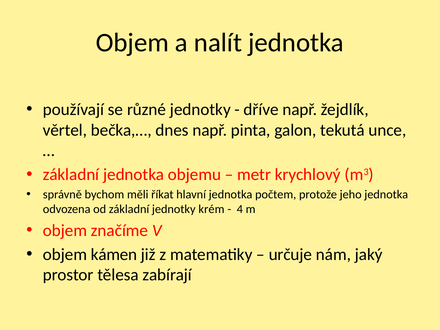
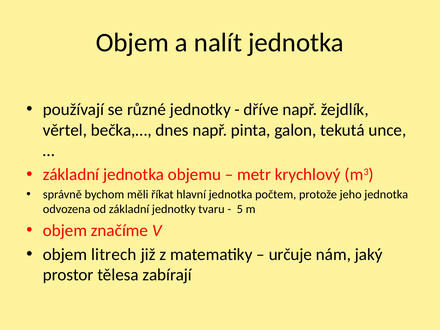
krém: krém -> tvaru
4: 4 -> 5
kámen: kámen -> litrech
